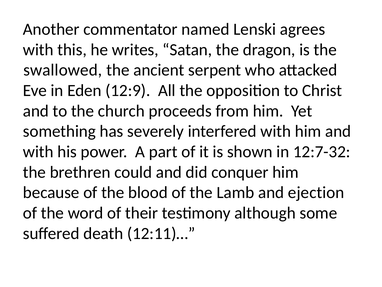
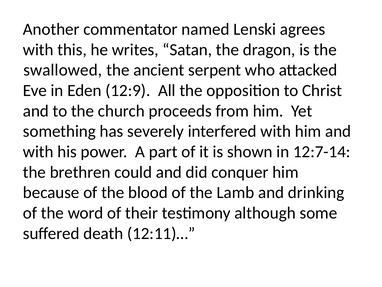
12:7-32: 12:7-32 -> 12:7-14
ejection: ejection -> drinking
